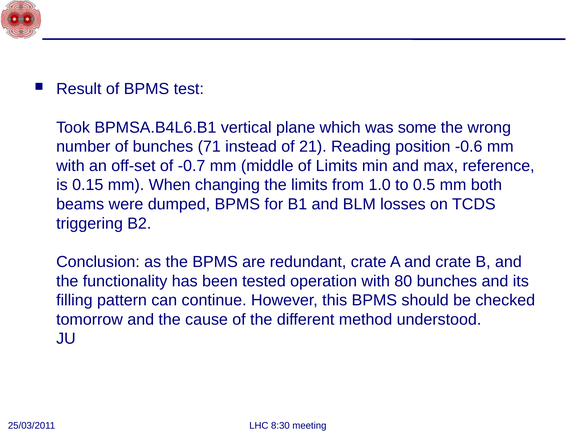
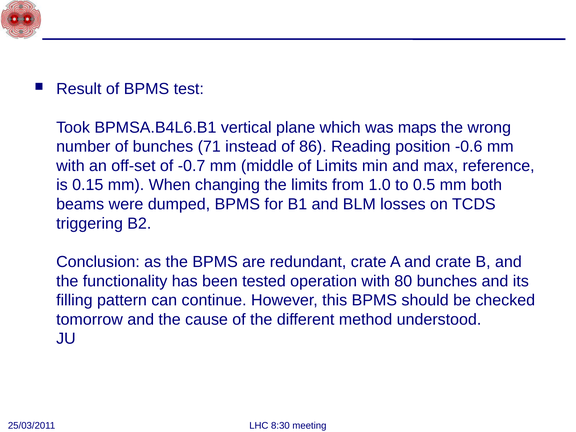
some: some -> maps
21: 21 -> 86
